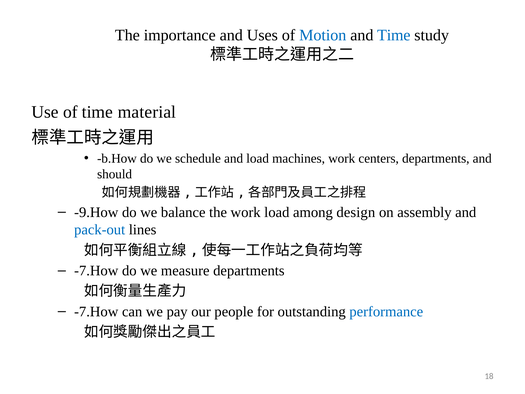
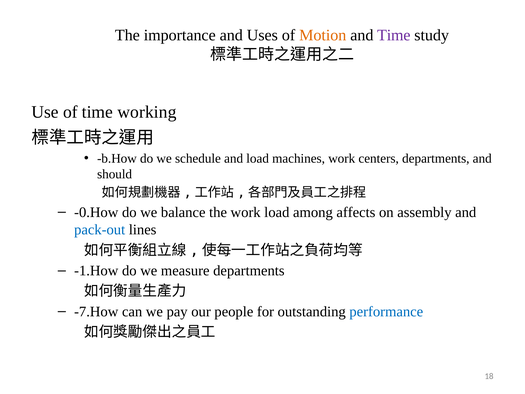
Motion colour: blue -> orange
Time at (394, 35) colour: blue -> purple
material: material -> working
-9.How: -9.How -> -0.How
design: design -> affects
-7.How at (96, 271): -7.How -> -1.How
